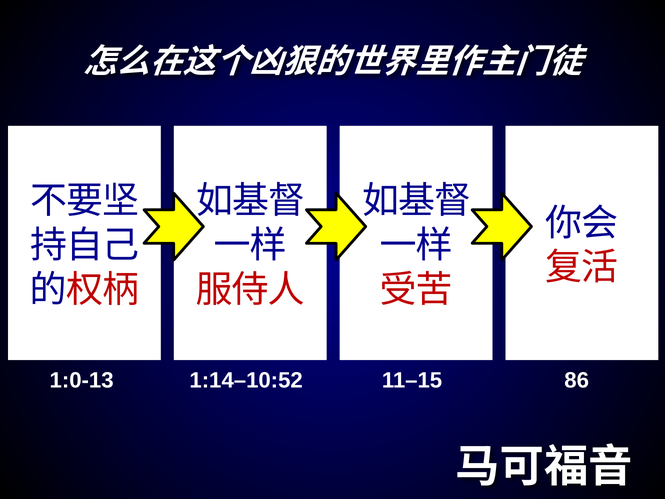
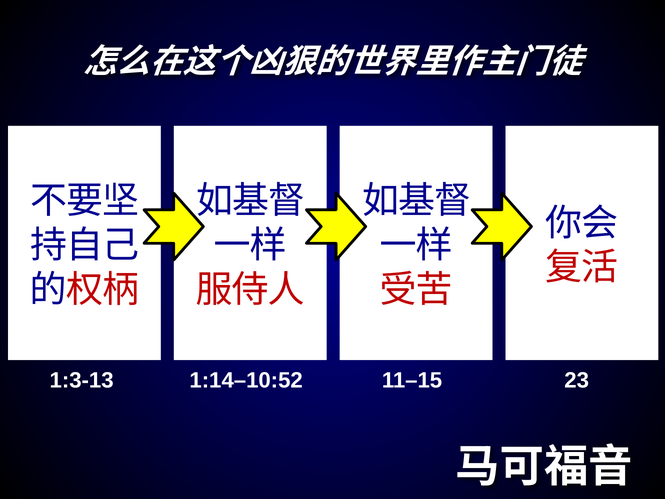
1:0-13: 1:0-13 -> 1:3-13
86: 86 -> 23
